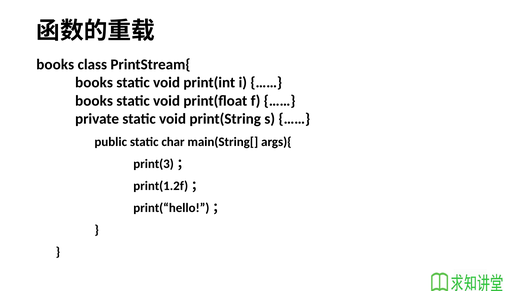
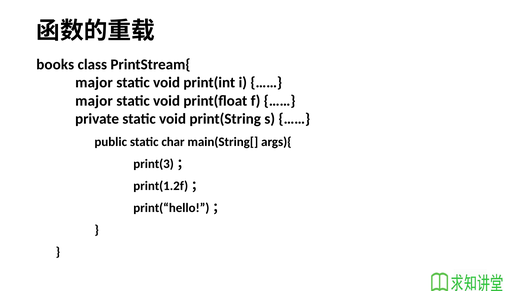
books at (94, 83): books -> major
books at (94, 101): books -> major
